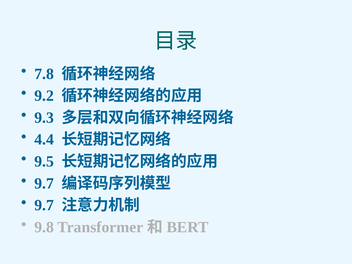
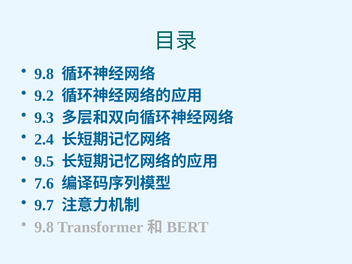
7.8 at (44, 74): 7.8 -> 9.8
4.4: 4.4 -> 2.4
9.7 at (44, 183): 9.7 -> 7.6
